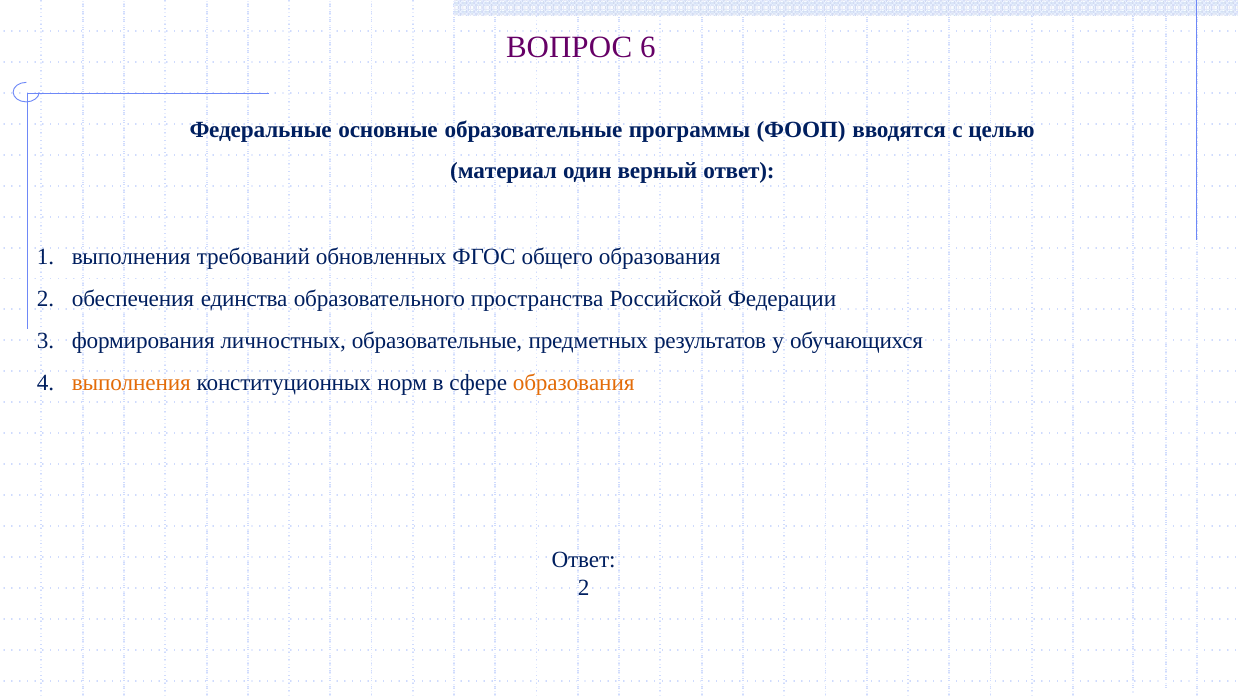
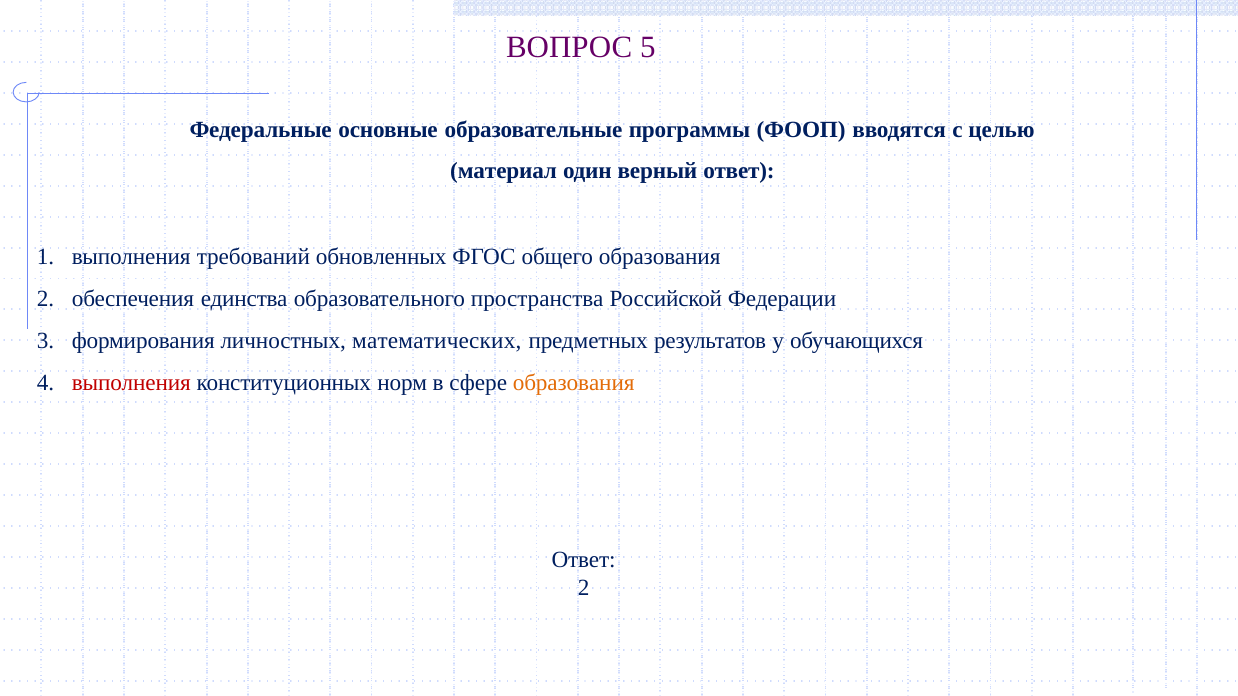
6: 6 -> 5
личностных образовательные: образовательные -> математических
выполнения at (131, 383) colour: orange -> red
